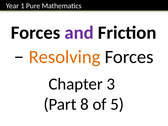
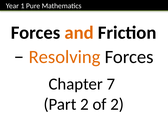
and colour: purple -> orange
3: 3 -> 7
Part 8: 8 -> 2
of 5: 5 -> 2
